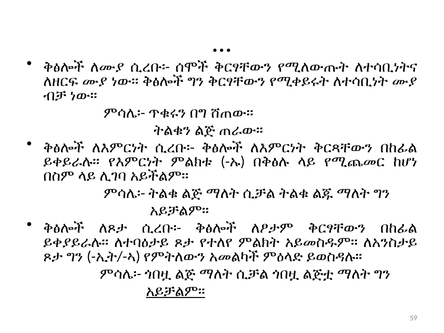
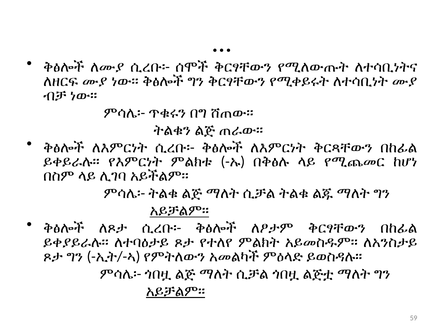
አይቻልም፡፡ at (179, 211) underline: none -> present
